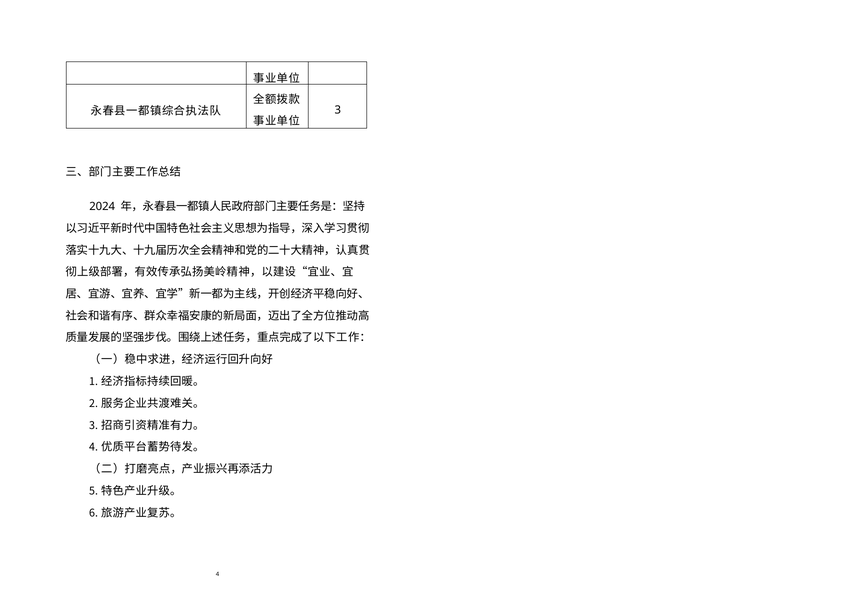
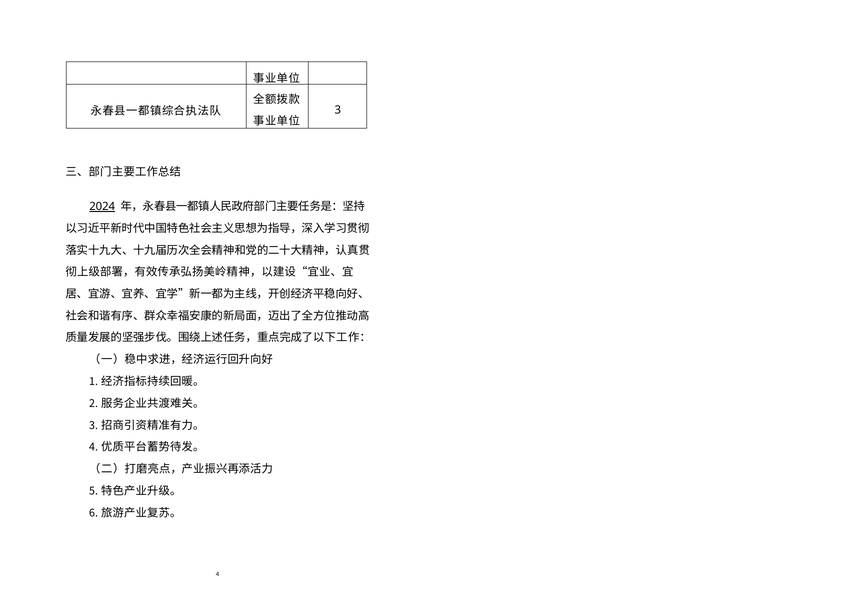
2024 underline: none -> present
